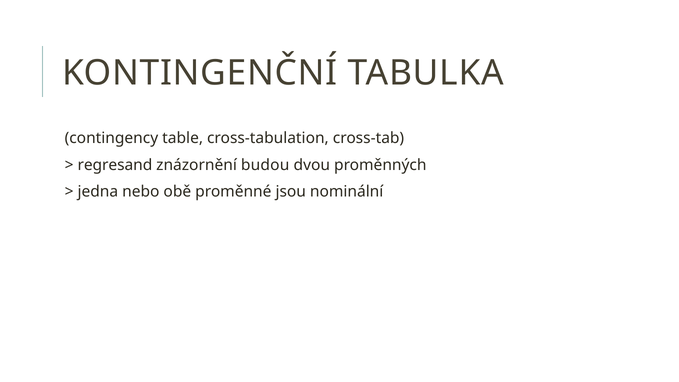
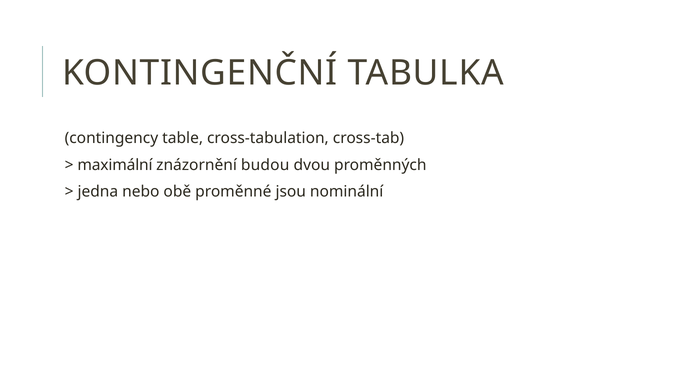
regresand: regresand -> maximální
